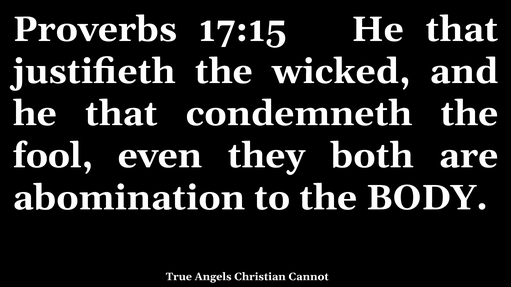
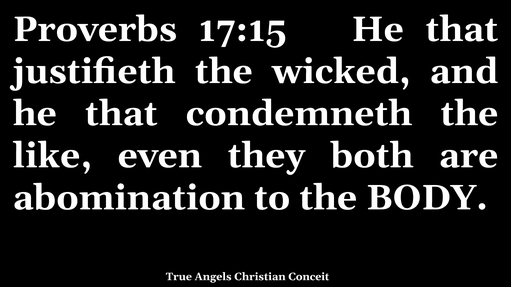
fool: fool -> like
Cannot: Cannot -> Conceit
